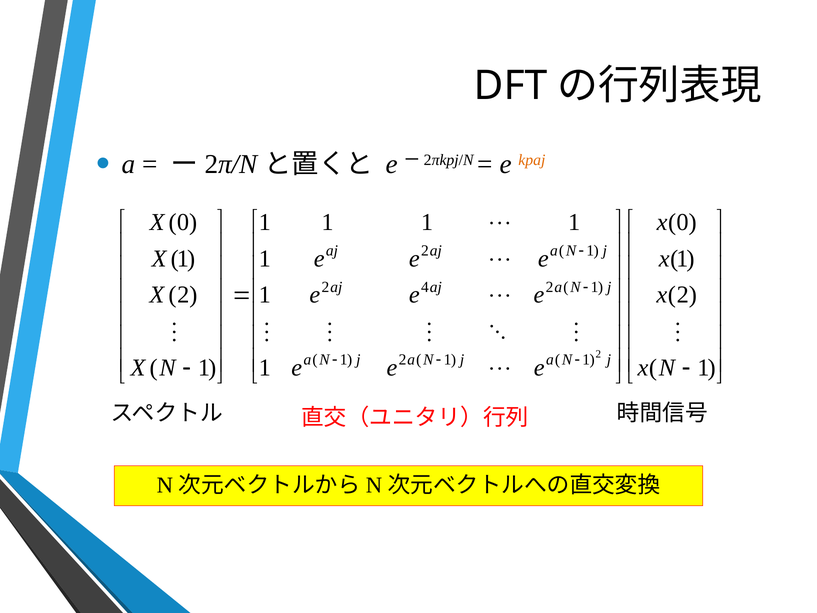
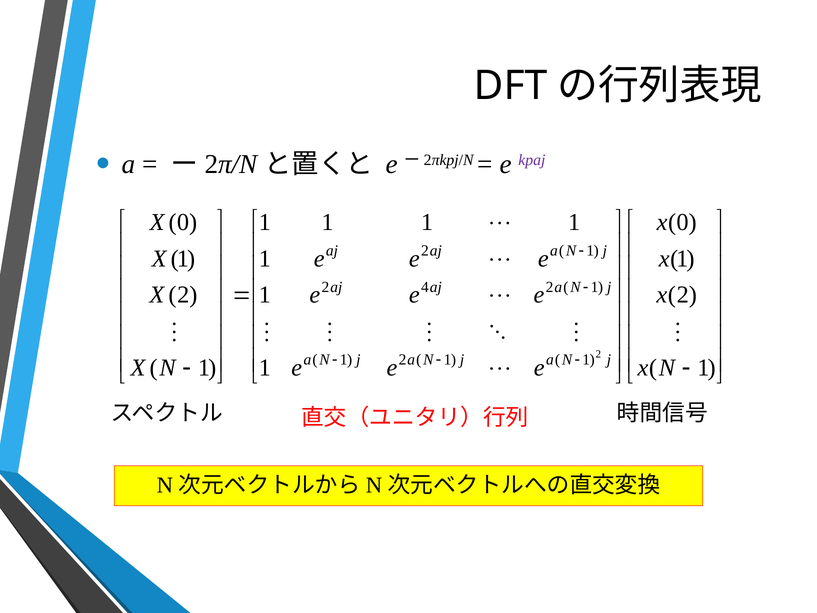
kpaj colour: orange -> purple
